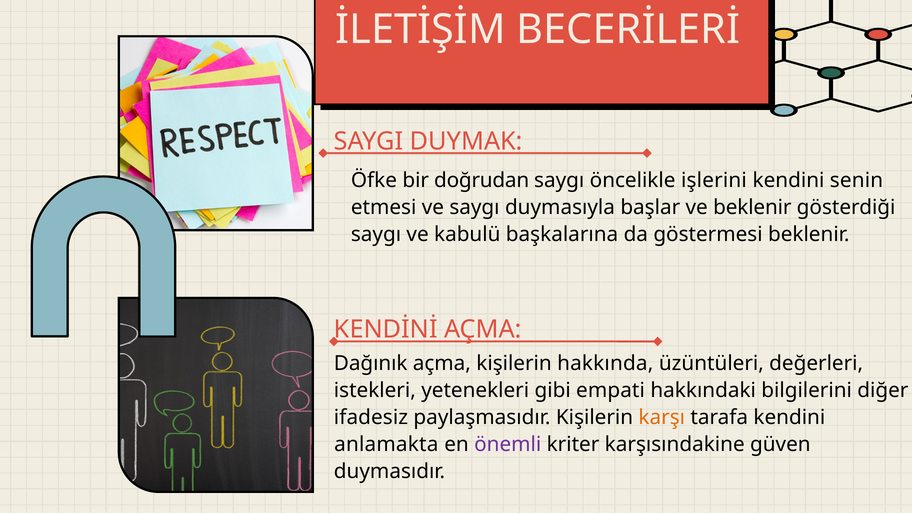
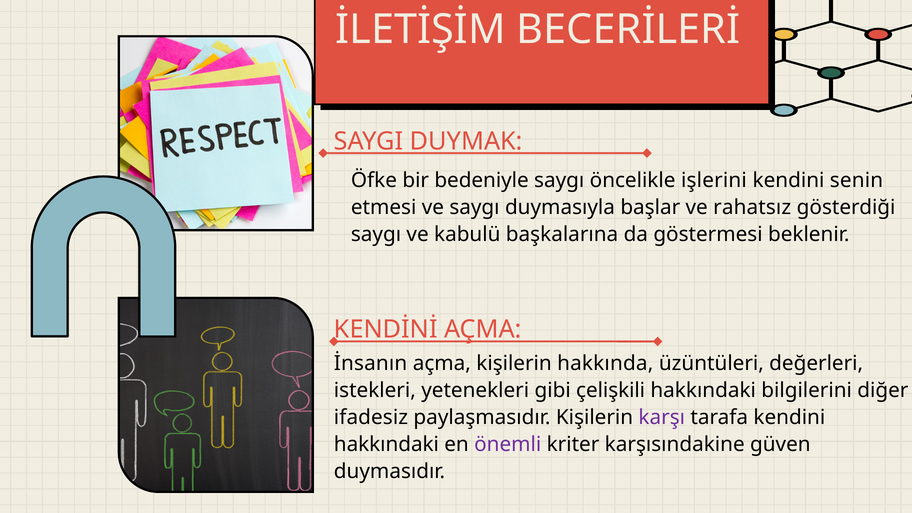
doğrudan: doğrudan -> bedeniyle
ve beklenir: beklenir -> rahatsız
Dağınık: Dağınık -> İnsanın
empati: empati -> çelişkili
karşı colour: orange -> purple
anlamakta at (386, 444): anlamakta -> hakkındaki
